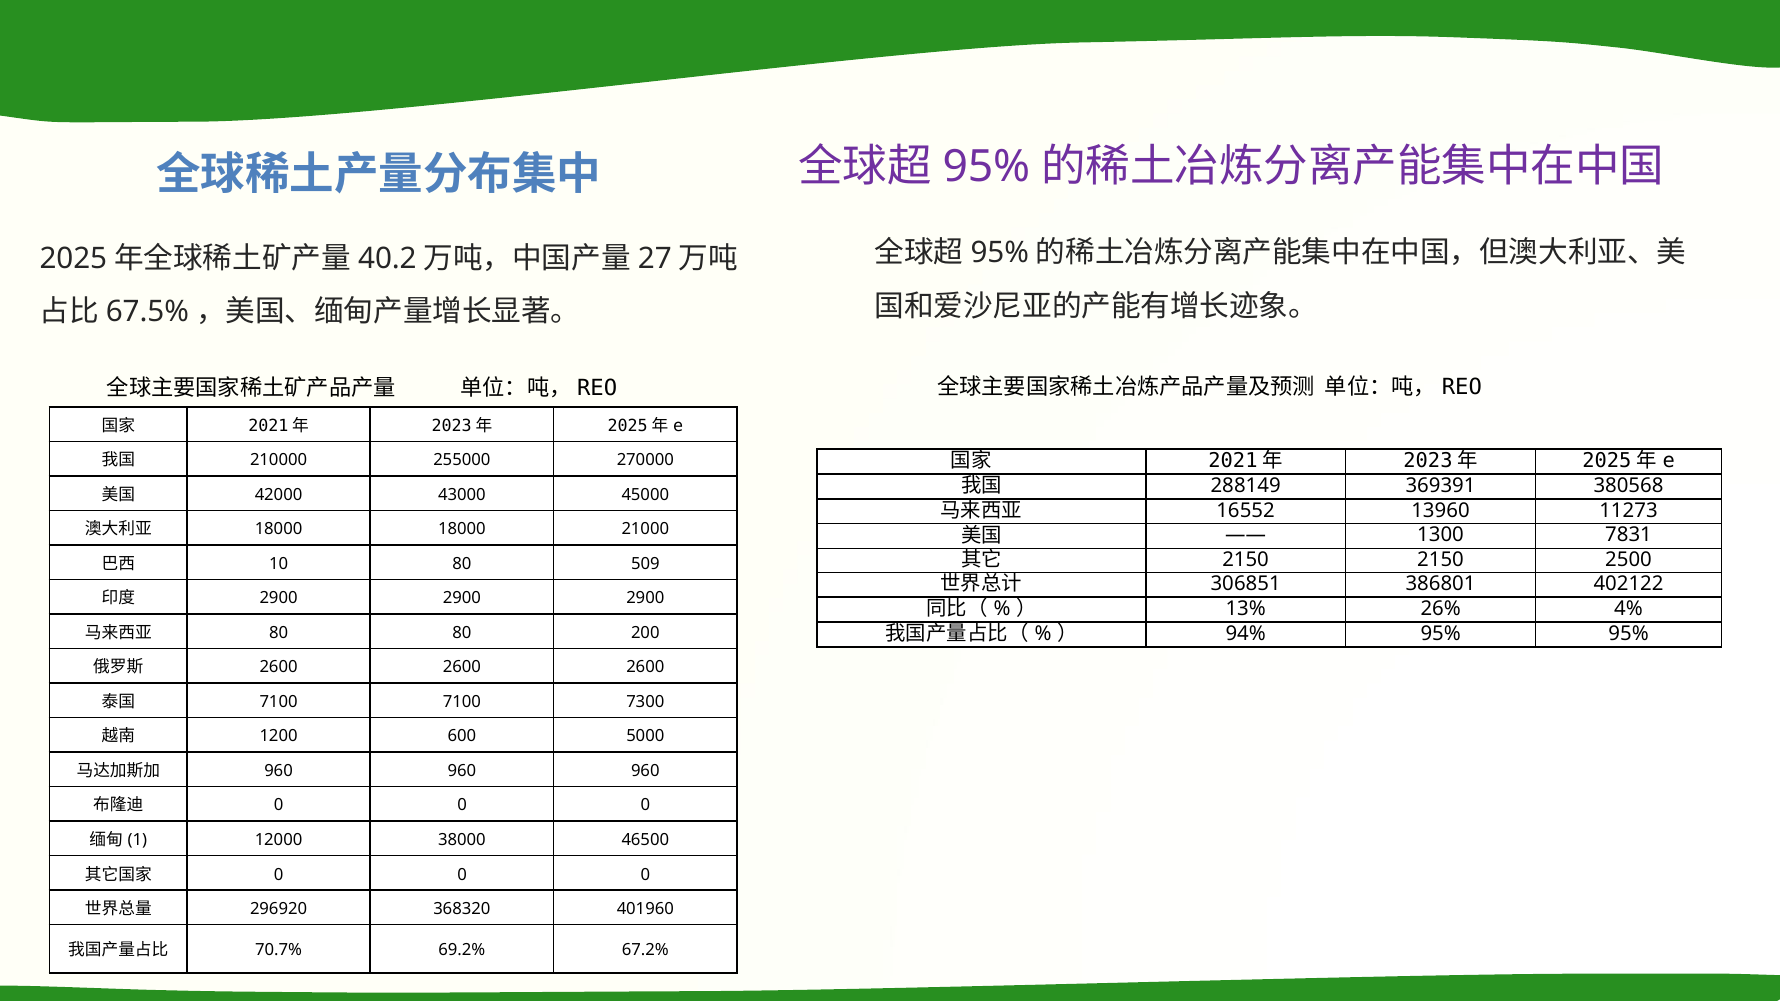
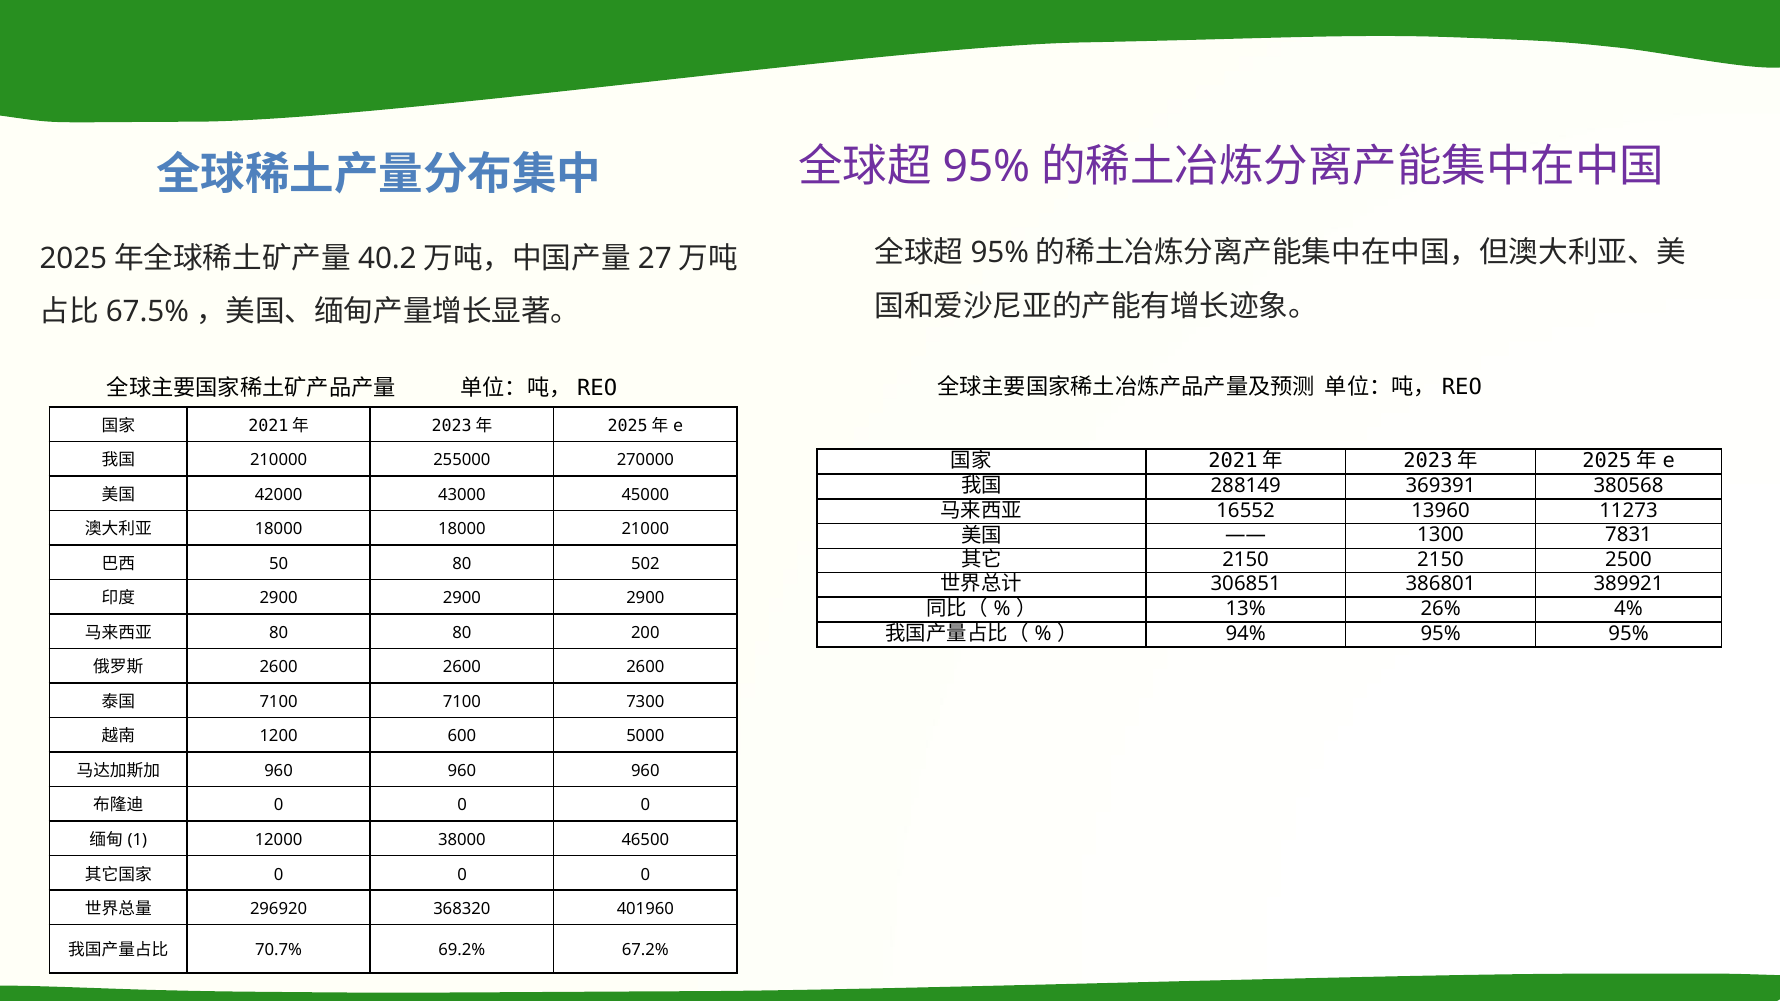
10: 10 -> 50
509: 509 -> 502
402122: 402122 -> 389921
